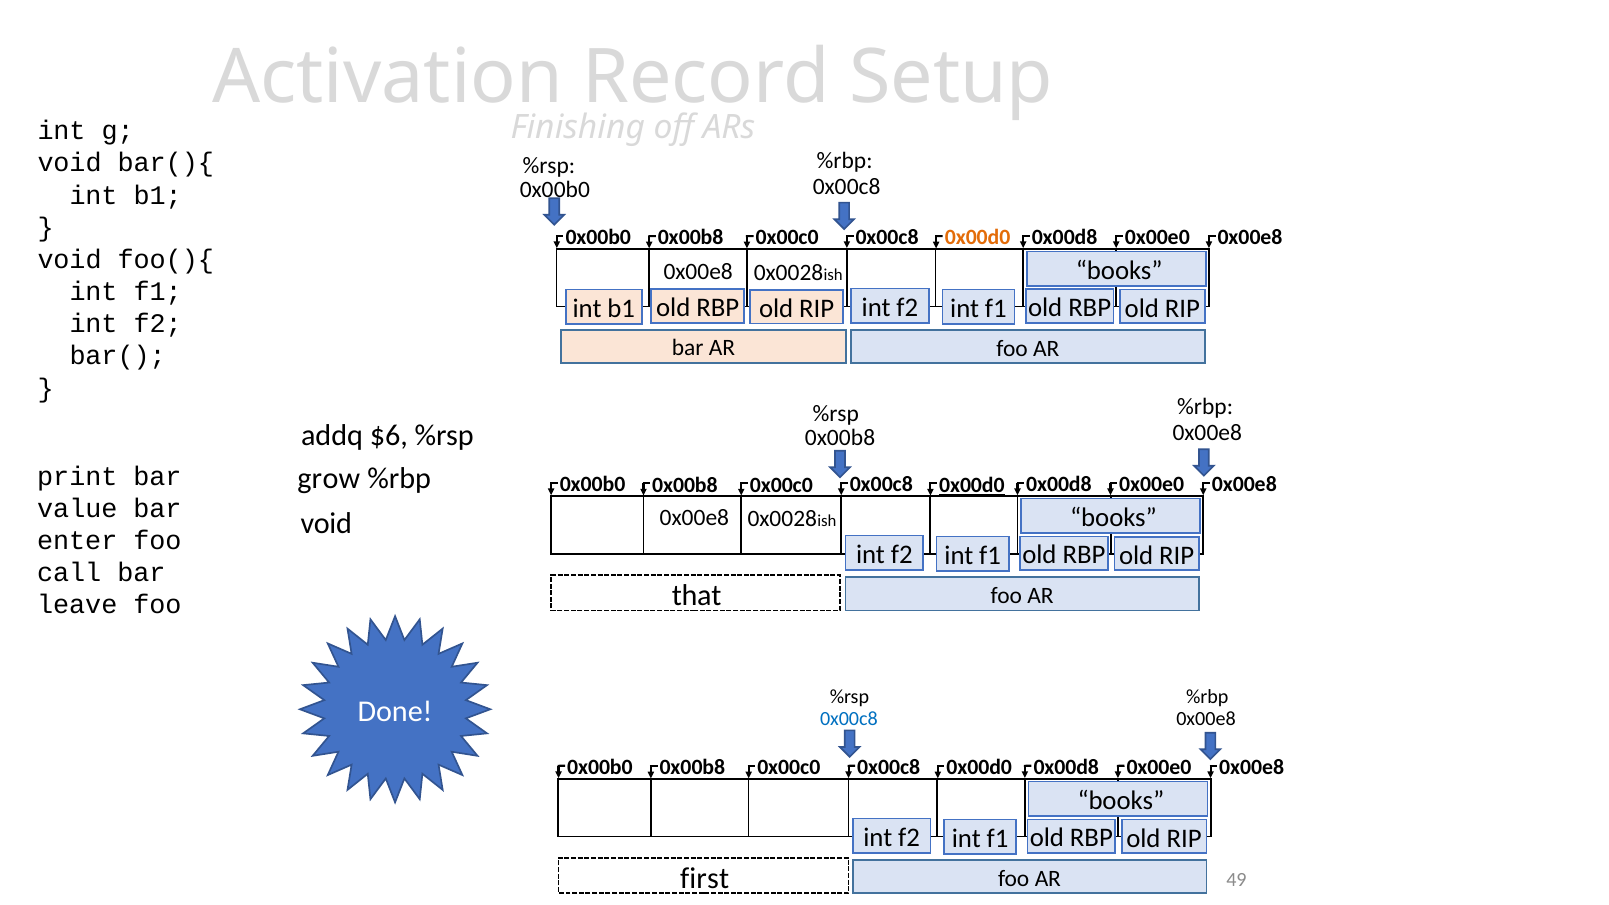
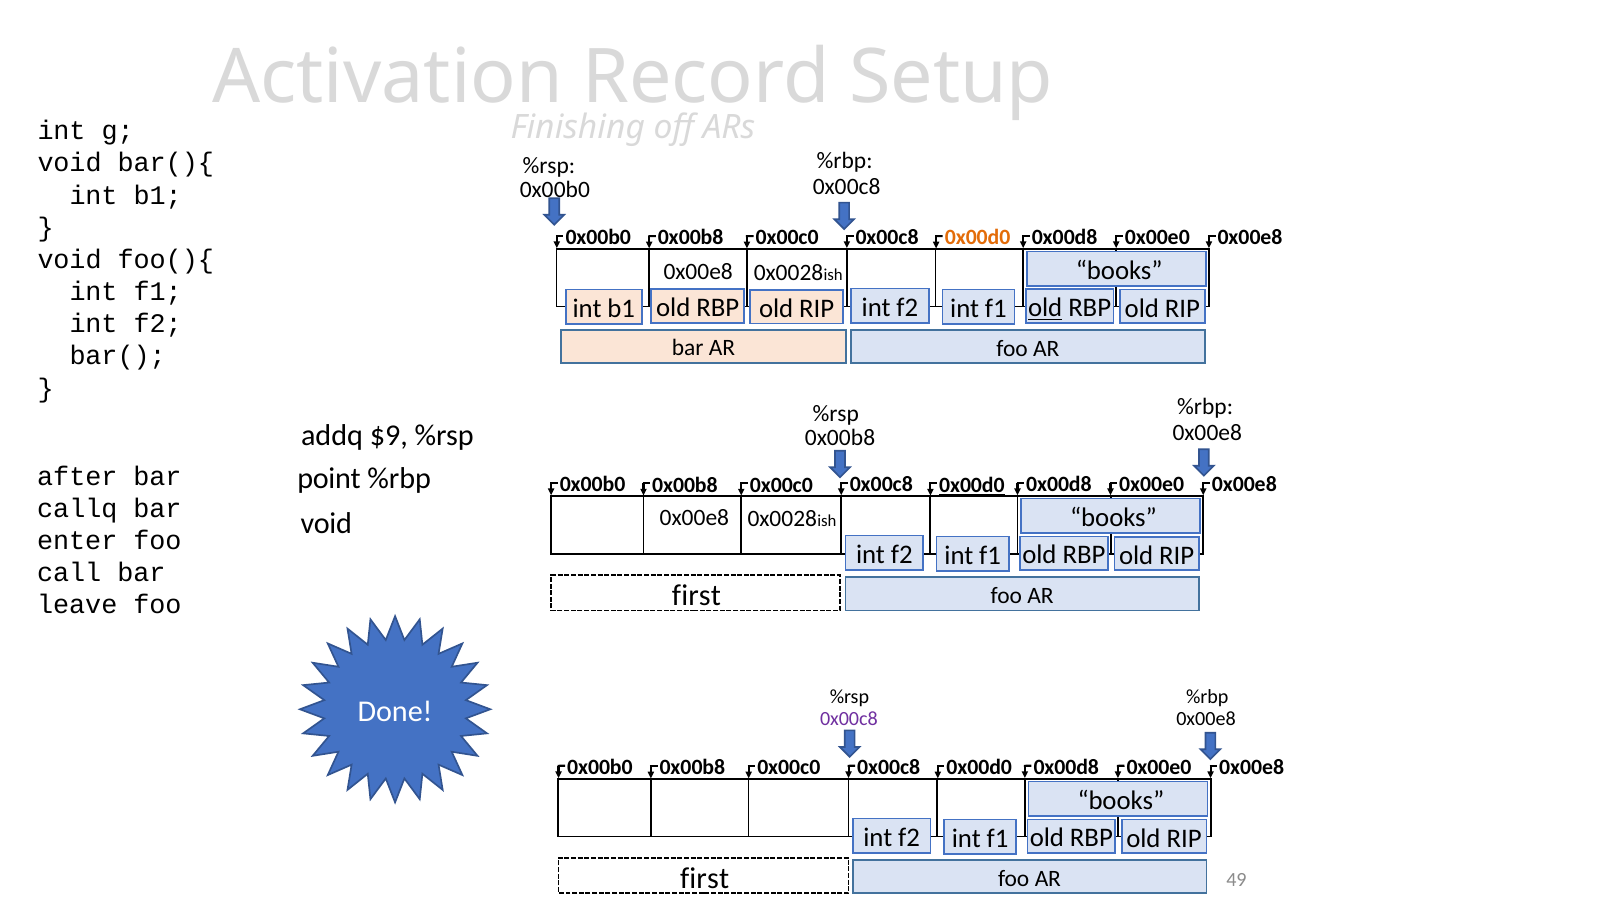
old at (1045, 308) underline: none -> present
$6: $6 -> $9
print: print -> after
grow: grow -> point
value: value -> callq
that at (697, 595): that -> first
0x00c8 at (849, 719) colour: blue -> purple
